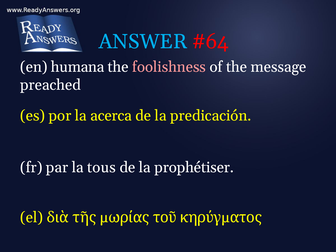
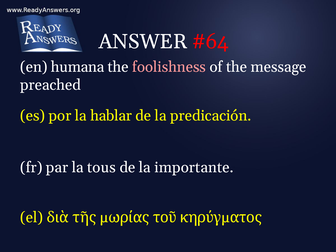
ANSWER colour: light blue -> white
acerca: acerca -> hablar
prophétiser: prophétiser -> importante
